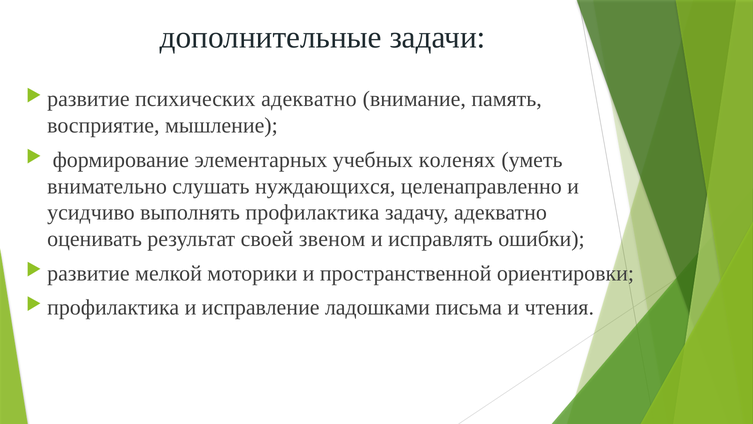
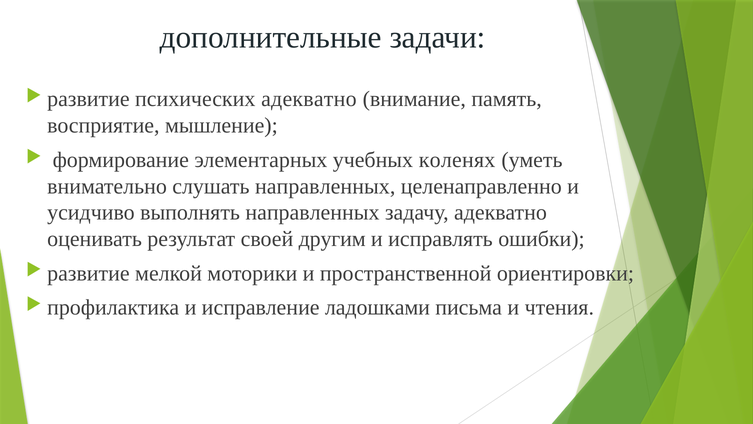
слушать нуждающихся: нуждающихся -> направленных
выполнять профилактика: профилактика -> направленных
звеном: звеном -> другим
